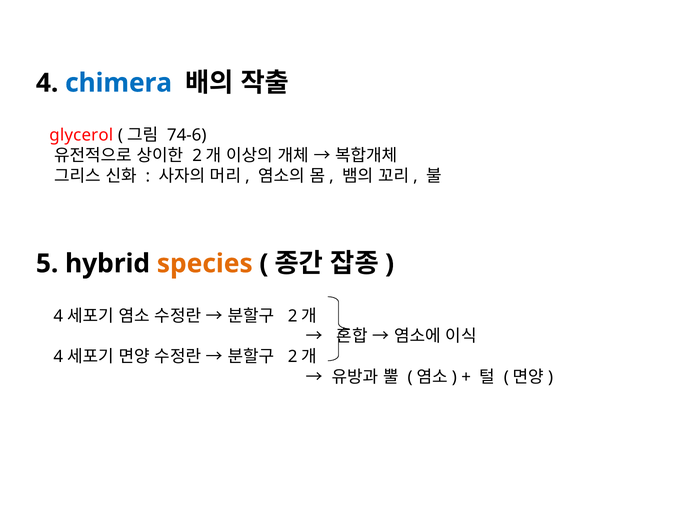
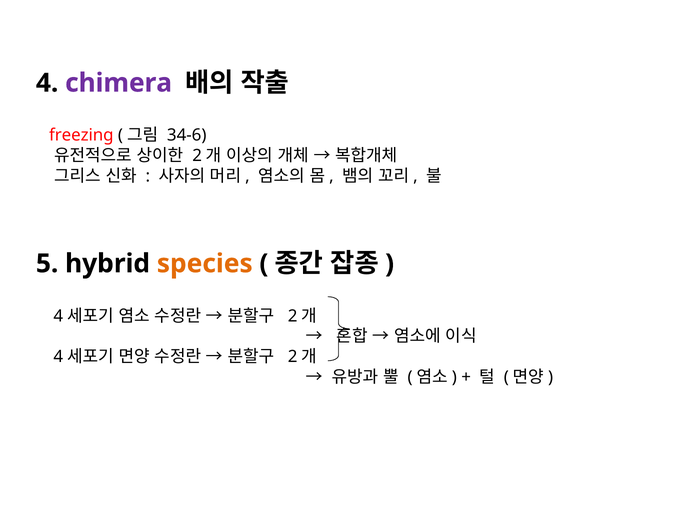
chimera colour: blue -> purple
glycerol: glycerol -> freezing
74-6: 74-6 -> 34-6
